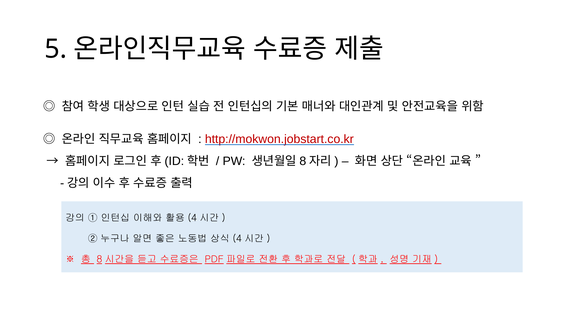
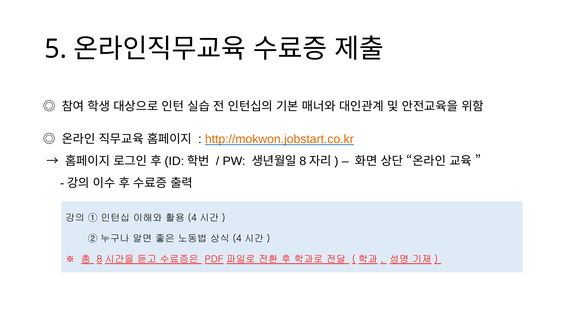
http://mokwon.jobstart.co.kr colour: red -> orange
